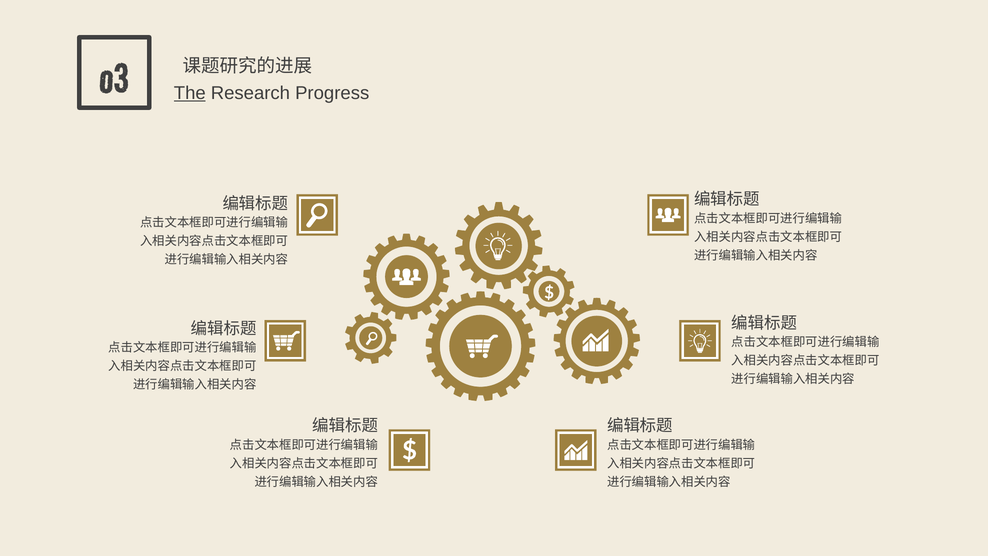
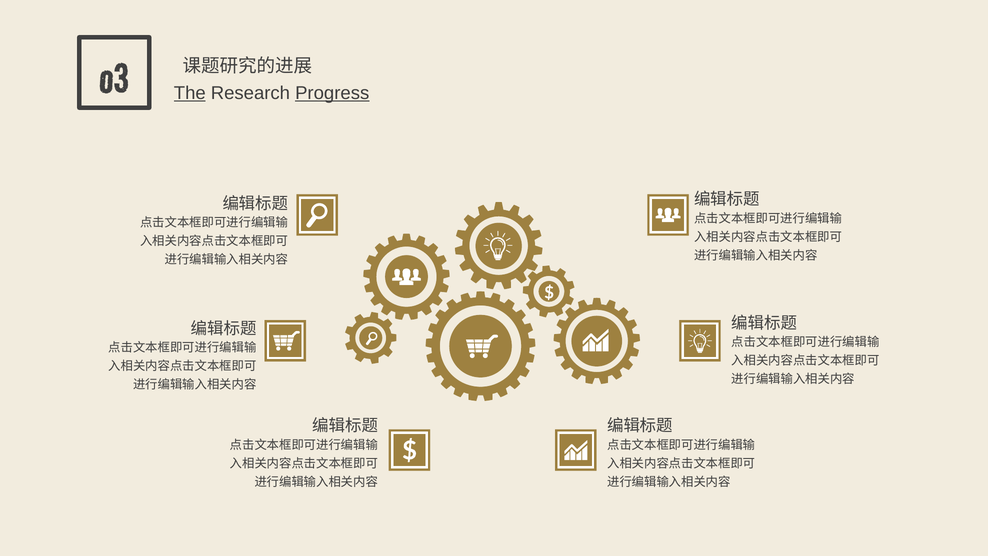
Progress underline: none -> present
